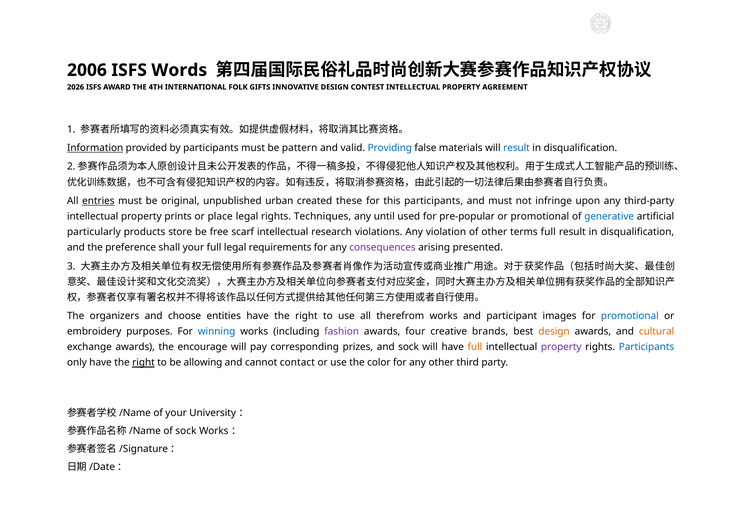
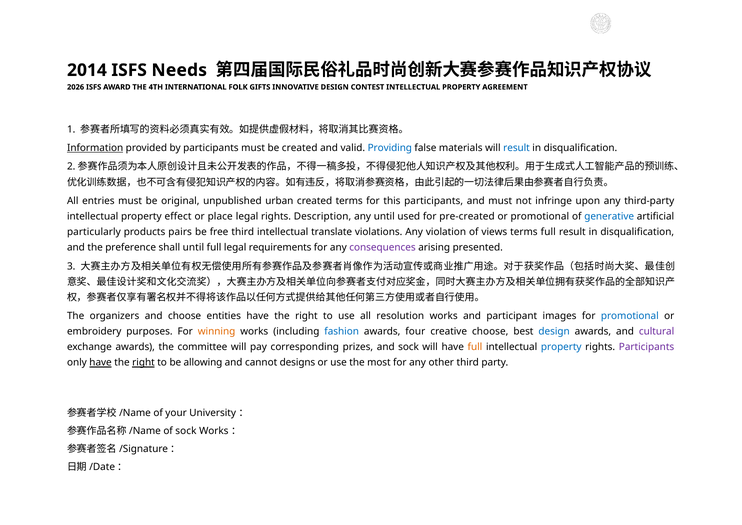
2006: 2006 -> 2014
Words: Words -> Needs
be pattern: pattern -> created
entries underline: present -> none
created these: these -> terms
prints: prints -> effect
Techniques: Techniques -> Description
pre-popular: pre-popular -> pre-created
store: store -> pairs
free scarf: scarf -> third
research: research -> translate
of other: other -> views
shall your: your -> until
therefrom: therefrom -> resolution
winning colour: blue -> orange
fashion colour: purple -> blue
creative brands: brands -> choose
design at (554, 331) colour: orange -> blue
cultural colour: orange -> purple
encourage: encourage -> committee
property at (561, 347) colour: purple -> blue
Participants at (647, 347) colour: blue -> purple
have at (101, 363) underline: none -> present
contact: contact -> designs
color: color -> most
